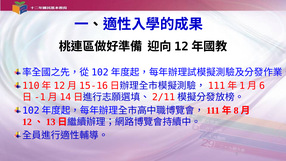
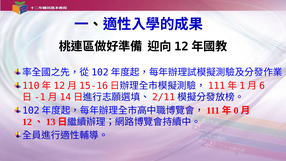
8: 8 -> 0
